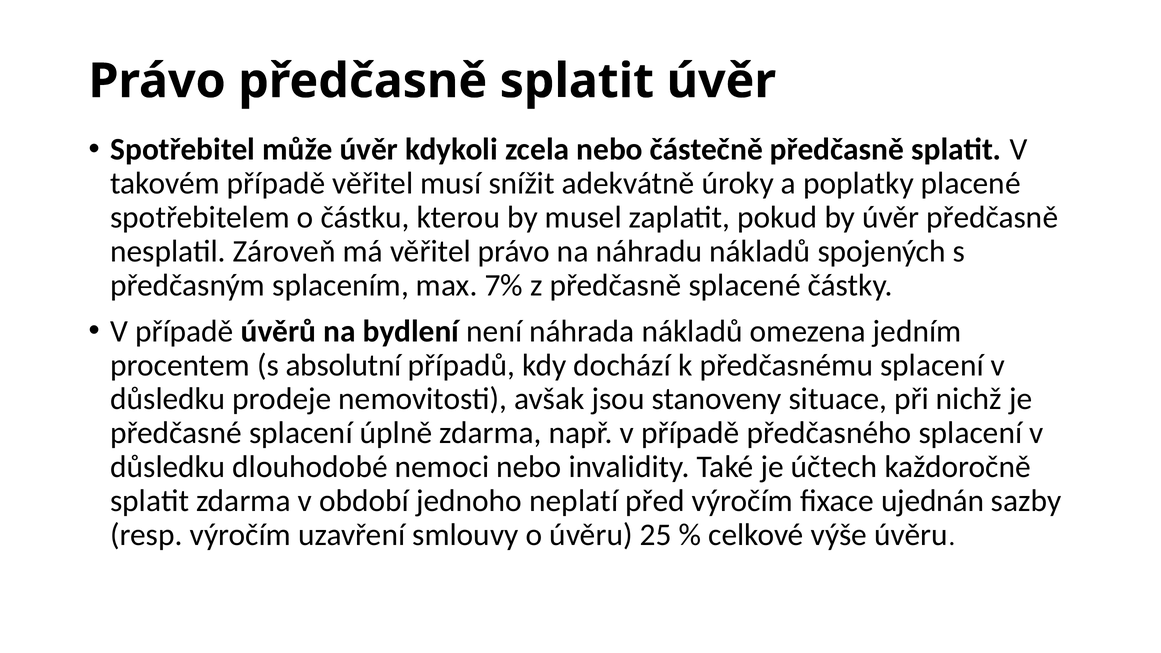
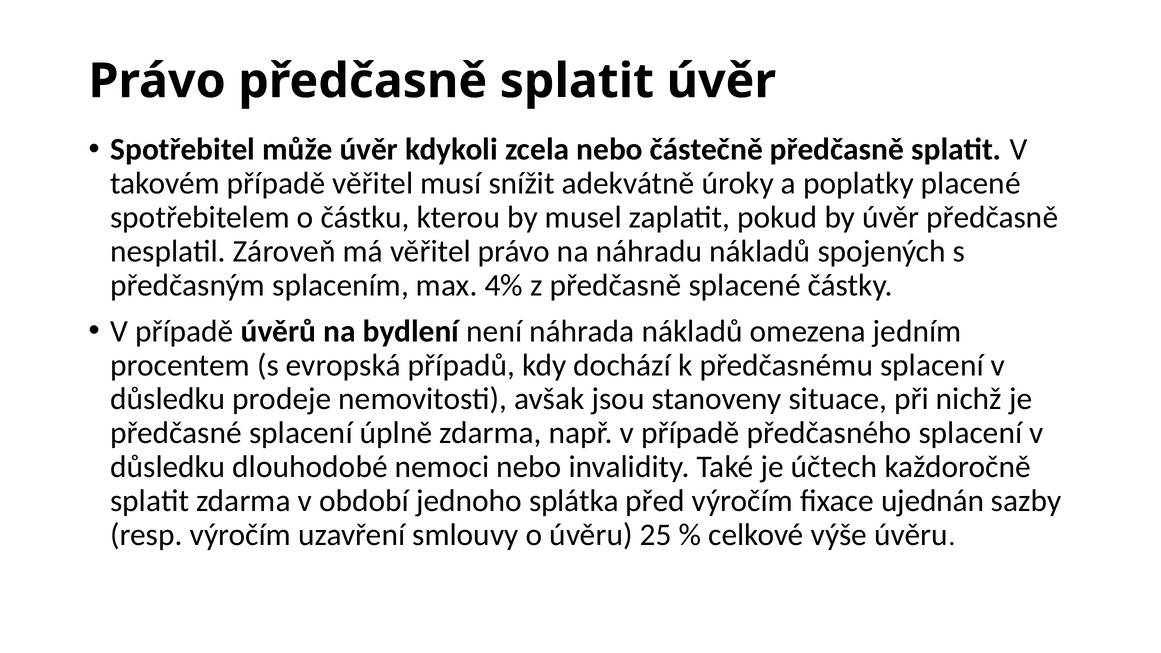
7%: 7% -> 4%
absolutní: absolutní -> evropská
neplatí: neplatí -> splátka
